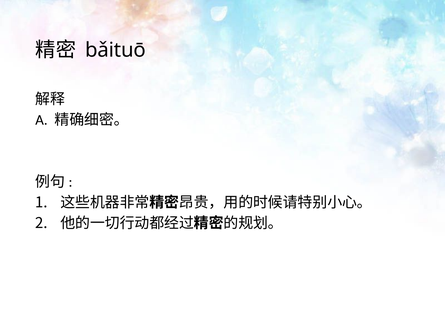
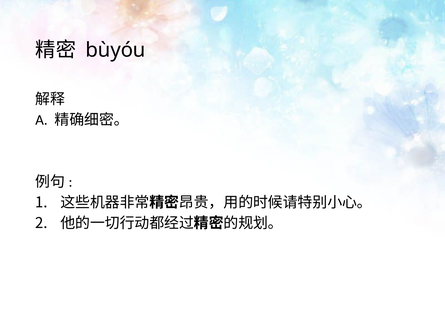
bǎituō: bǎituō -> bùyóu
